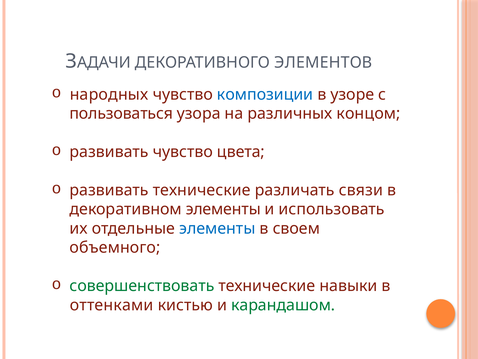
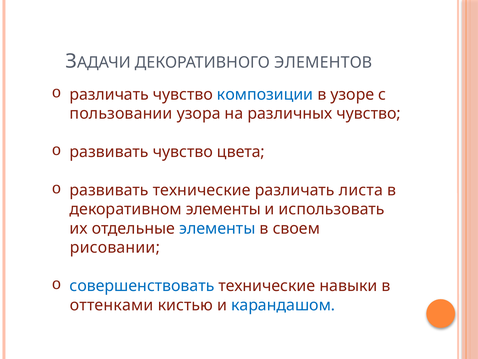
народных at (109, 94): народных -> различать
пользоваться: пользоваться -> пользовании
различных концом: концом -> чувство
связи: связи -> листа
объемного: объемного -> рисовании
совершенствовать colour: green -> blue
карандашом colour: green -> blue
